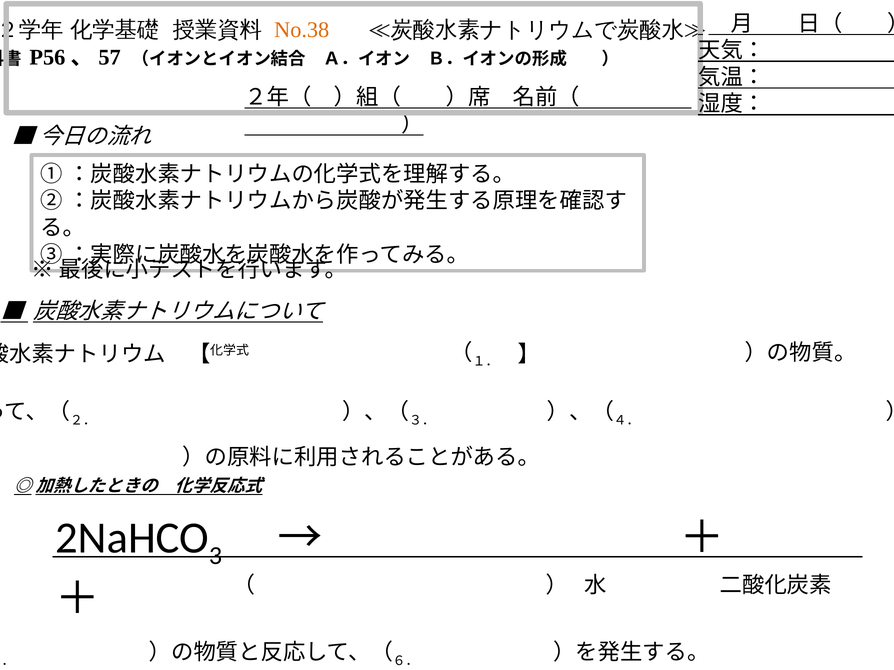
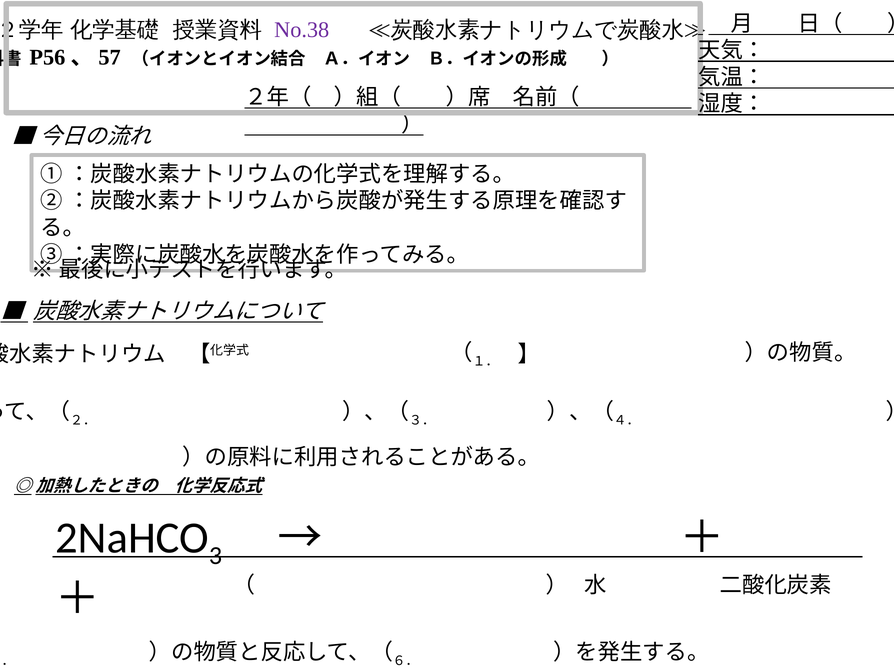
No.38 colour: orange -> purple
